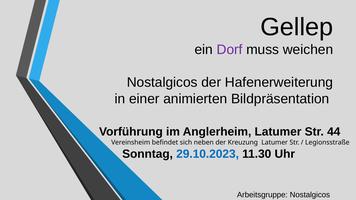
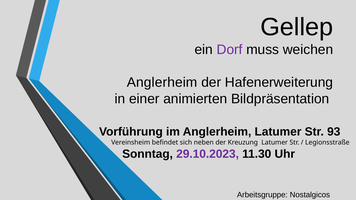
Nostalgicos at (162, 82): Nostalgicos -> Anglerheim
44: 44 -> 93
29.10.2023 colour: blue -> purple
